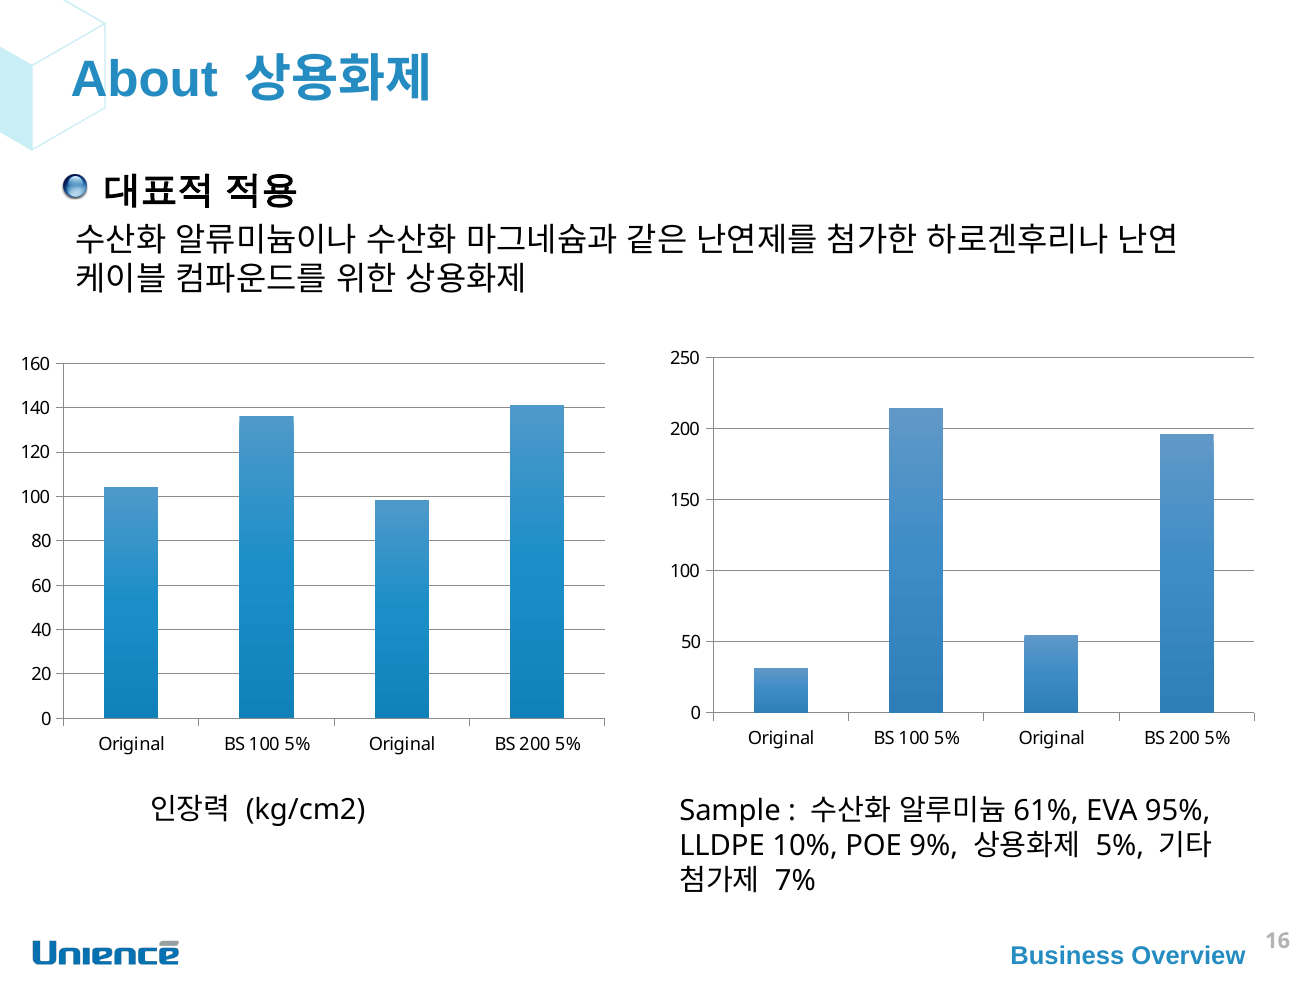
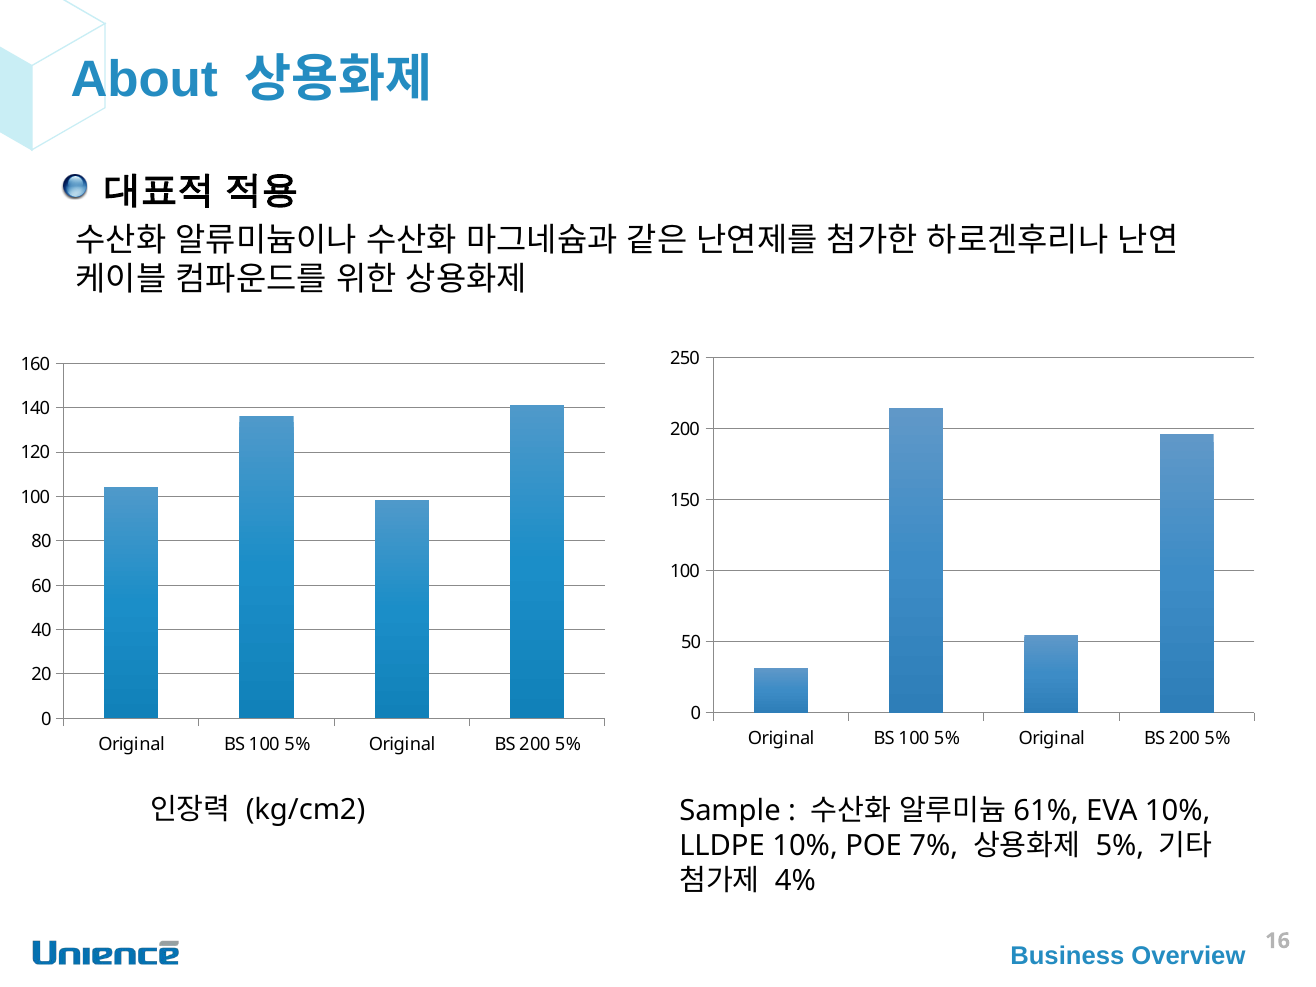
EVA 95%: 95% -> 10%
9%: 9% -> 7%
7%: 7% -> 4%
